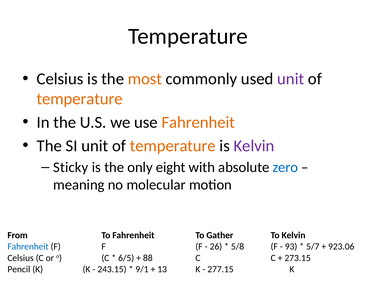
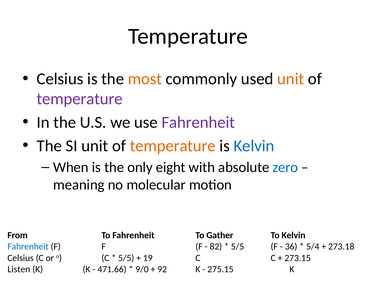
unit at (291, 79) colour: purple -> orange
temperature at (80, 99) colour: orange -> purple
Fahrenheit at (198, 122) colour: orange -> purple
Kelvin at (254, 146) colour: purple -> blue
Sticky: Sticky -> When
26: 26 -> 82
5/8 at (238, 247): 5/8 -> 5/5
93: 93 -> 36
5/7: 5/7 -> 5/4
923.06: 923.06 -> 273.18
6/5 at (126, 258): 6/5 -> 5/5
88: 88 -> 19
Pencil: Pencil -> Listen
243.15: 243.15 -> 471.66
9/1: 9/1 -> 9/0
13: 13 -> 92
277.15: 277.15 -> 275.15
